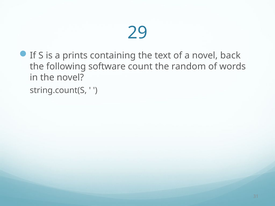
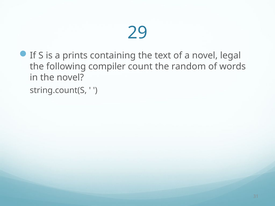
back: back -> legal
software: software -> compiler
